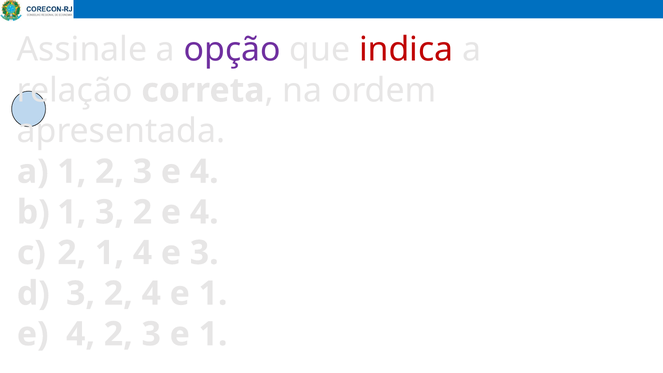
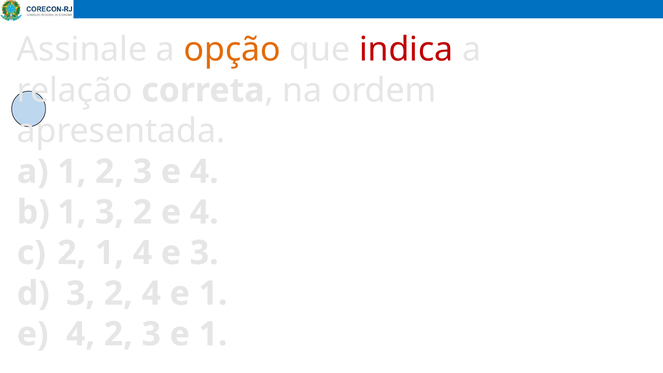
opção colour: purple -> orange
